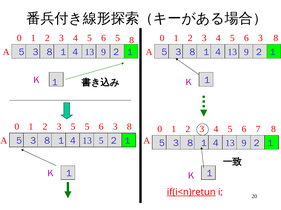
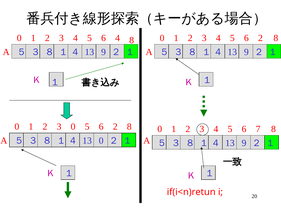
4 5 5: 5 -> 4
4 5 3: 3 -> 2
3 5: 5 -> 0
3 at (115, 127): 3 -> 2
13 5: 5 -> 0
if(i<n)retun underline: present -> none
